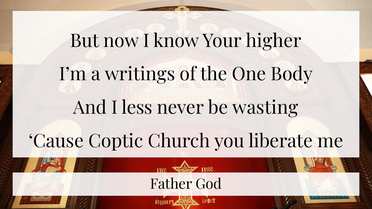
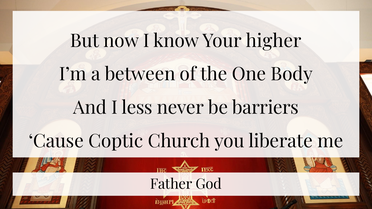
writings: writings -> between
wasting: wasting -> barriers
